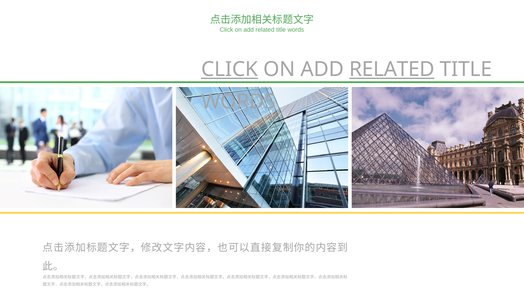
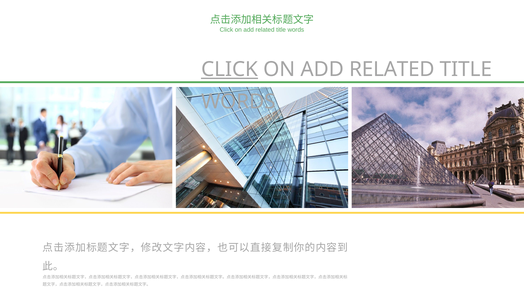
RELATED at (392, 69) underline: present -> none
